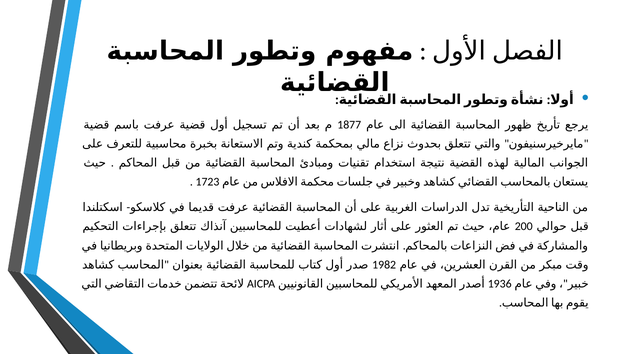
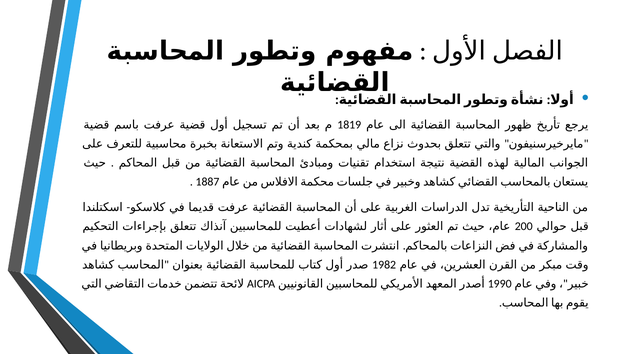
1877: 1877 -> 1819
1723: 1723 -> 1887
1936: 1936 -> 1990
